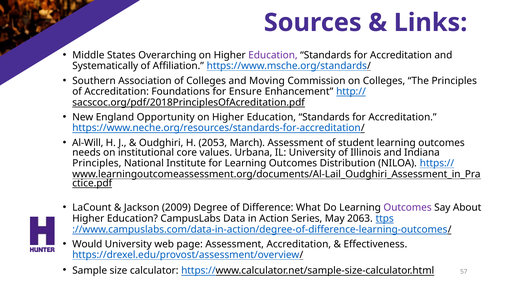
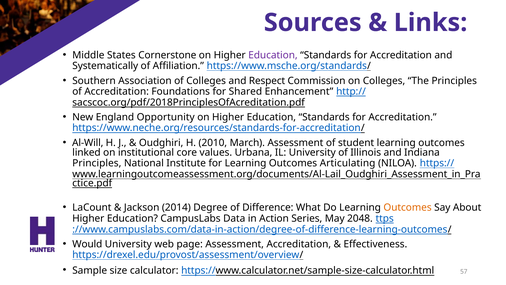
Overarching: Overarching -> Cornerstone
Moving: Moving -> Respect
Ensure: Ensure -> Shared
2053: 2053 -> 2010
needs: needs -> linked
Distribution: Distribution -> Articulating
2009: 2009 -> 2014
Outcomes at (408, 207) colour: purple -> orange
2063: 2063 -> 2048
